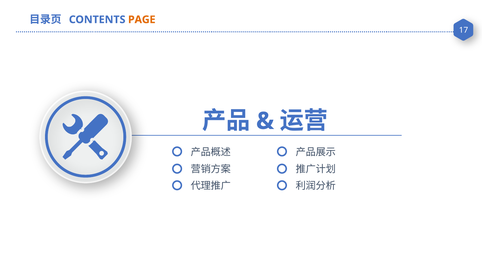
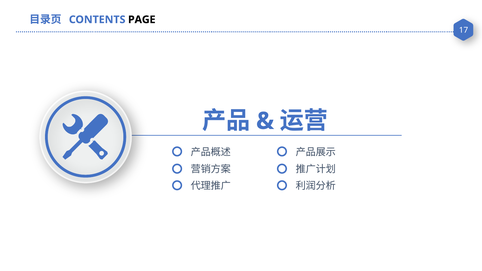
PAGE colour: orange -> black
